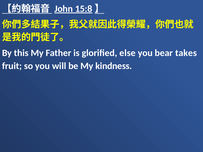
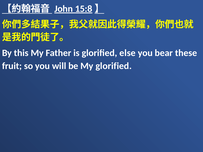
takes: takes -> these
My kindness: kindness -> glorified
